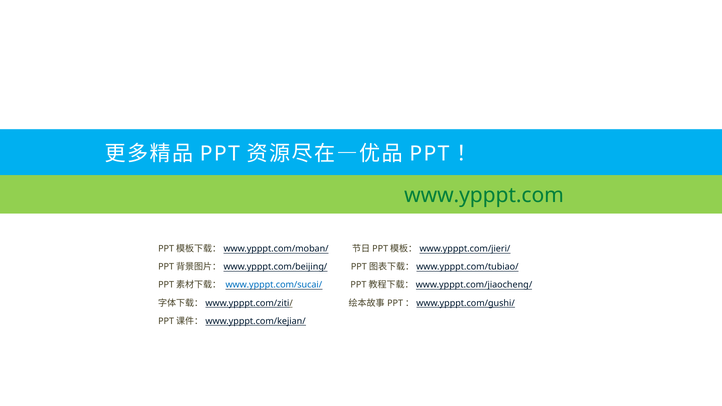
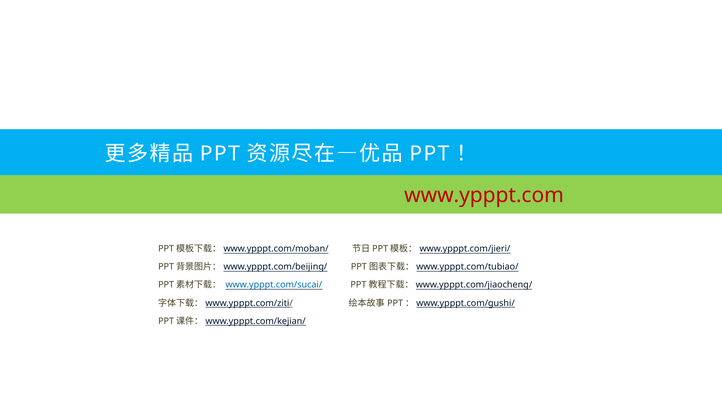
www.ypppt.com colour: green -> red
